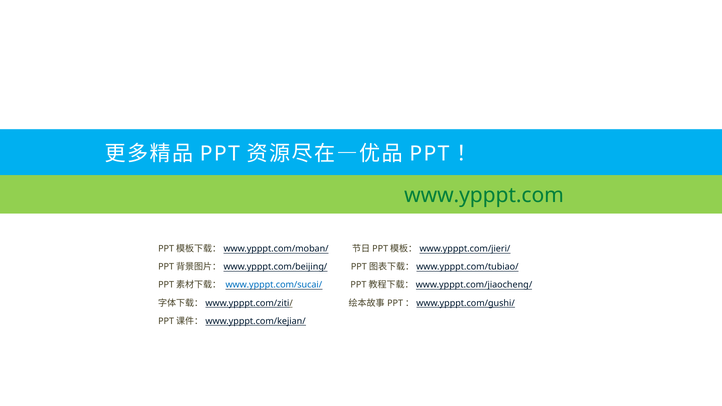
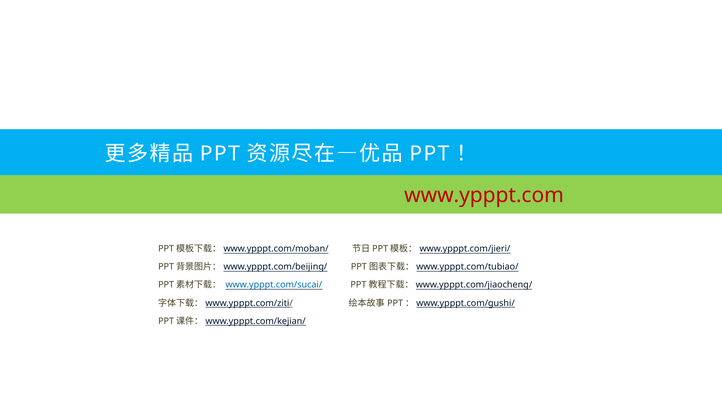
www.ypppt.com colour: green -> red
